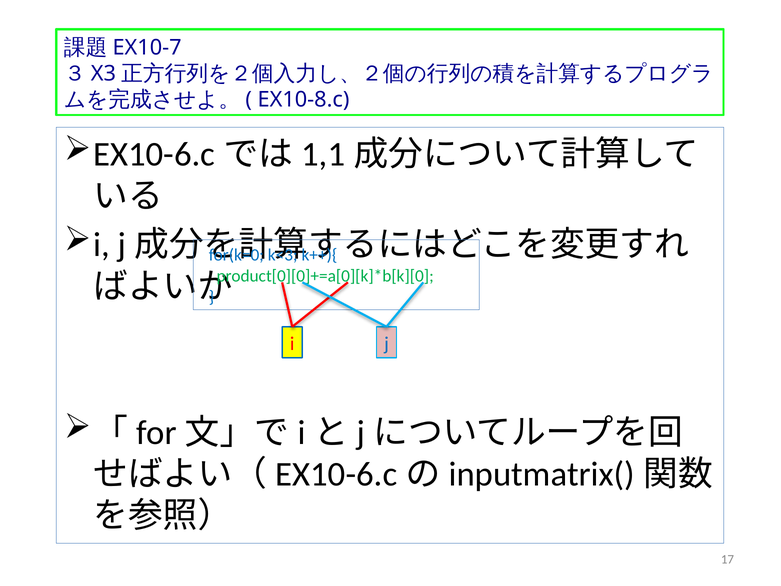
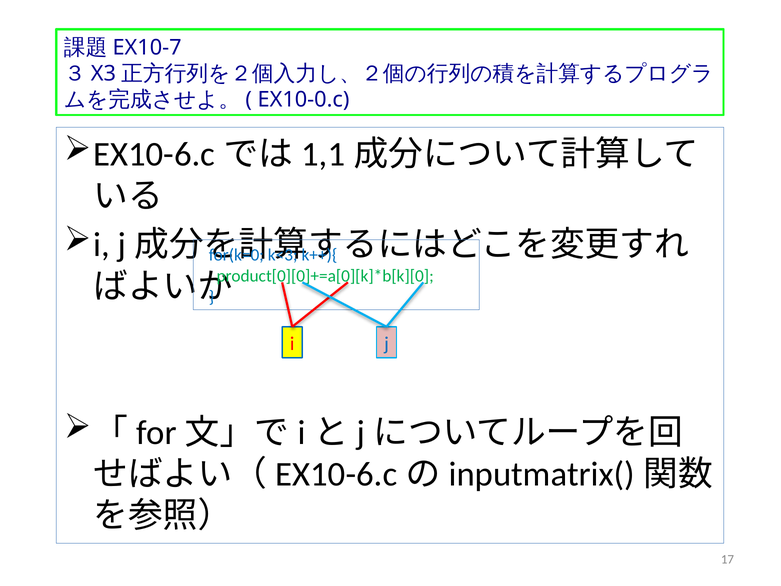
EX10-8.c: EX10-8.c -> EX10-0.c
